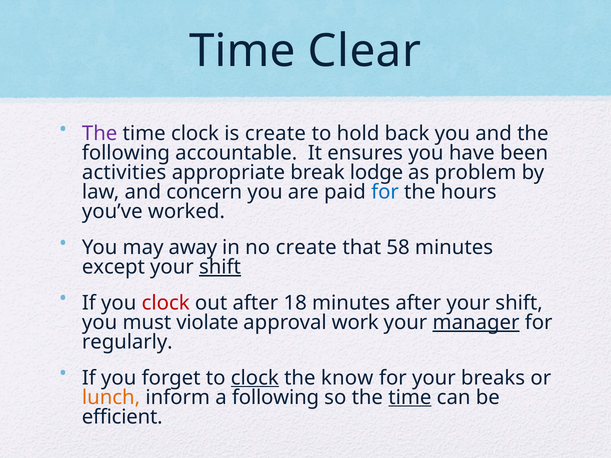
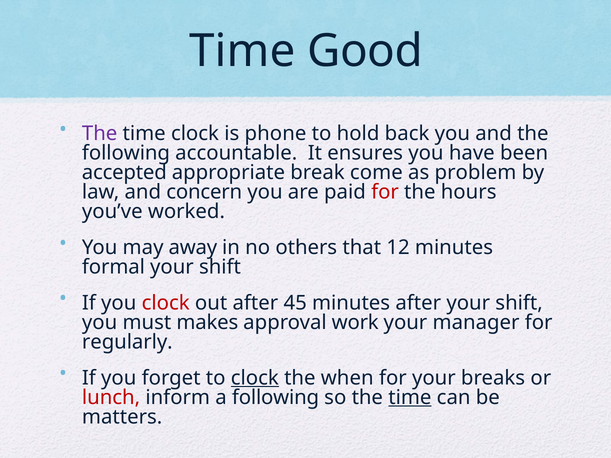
Clear: Clear -> Good
is create: create -> phone
activities: activities -> accepted
lodge: lodge -> come
for at (385, 192) colour: blue -> red
no create: create -> others
58: 58 -> 12
except: except -> formal
shift at (220, 267) underline: present -> none
18: 18 -> 45
violate: violate -> makes
manager underline: present -> none
know: know -> when
lunch colour: orange -> red
efficient: efficient -> matters
